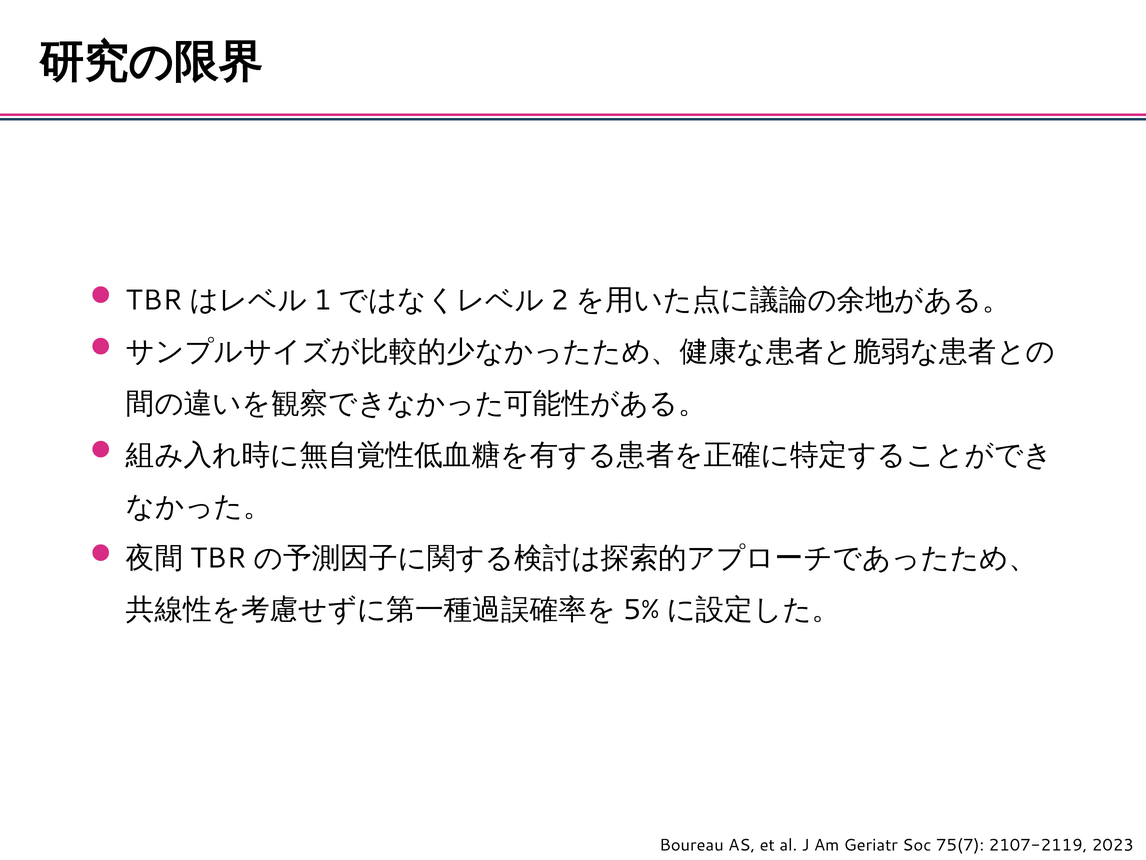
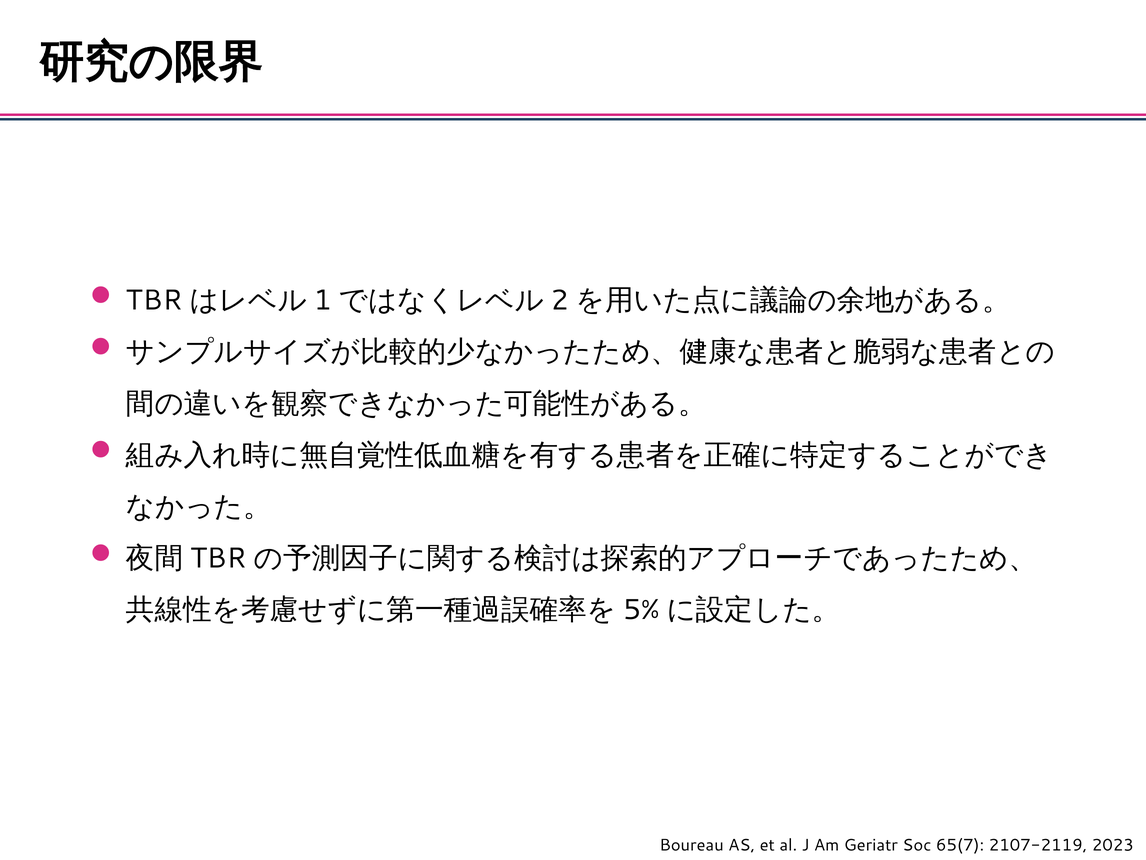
75(7: 75(7 -> 65(7
